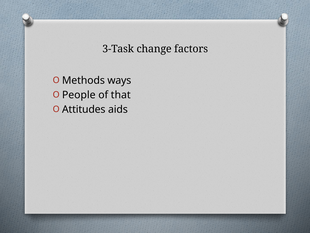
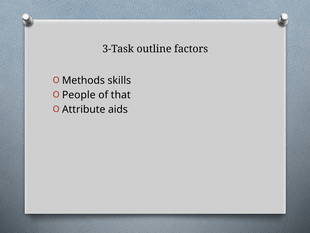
change: change -> outline
ways: ways -> skills
Attitudes: Attitudes -> Attribute
